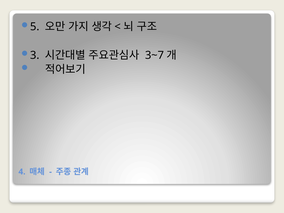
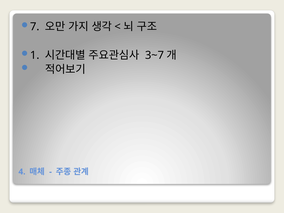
5: 5 -> 7
3: 3 -> 1
